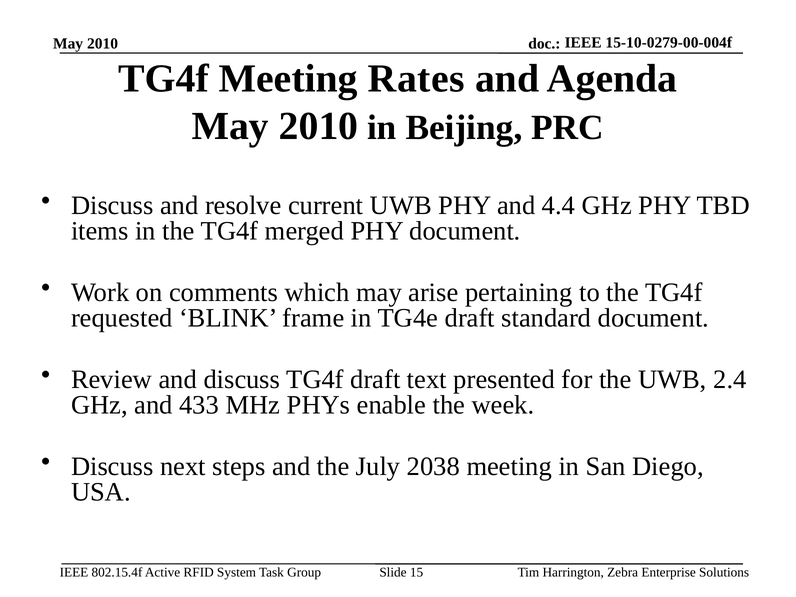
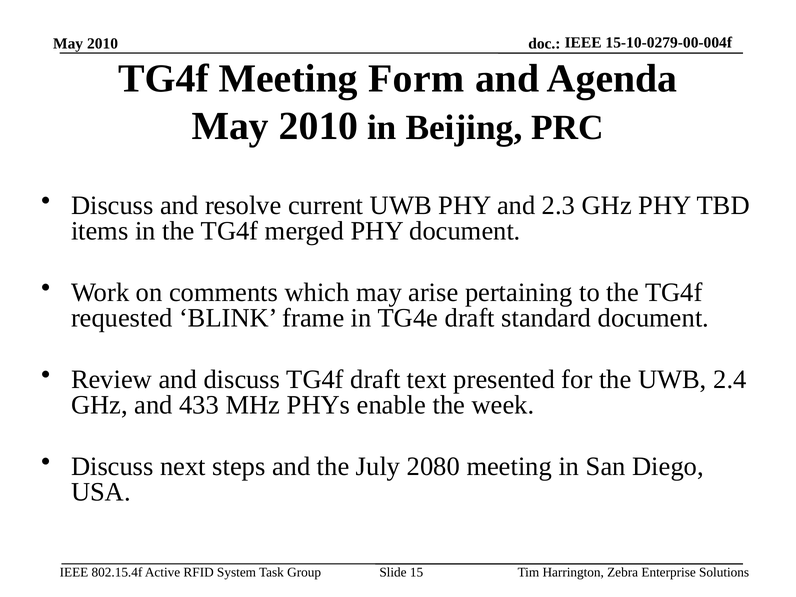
Rates: Rates -> Form
4.4: 4.4 -> 2.3
2038: 2038 -> 2080
